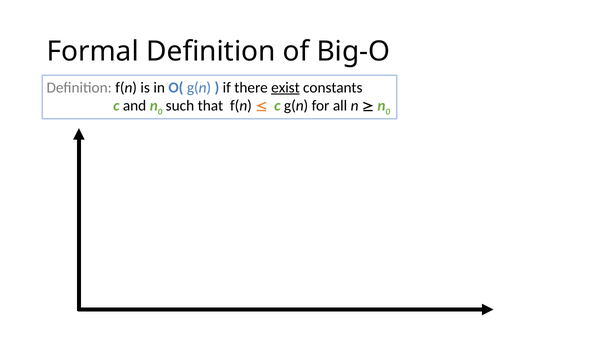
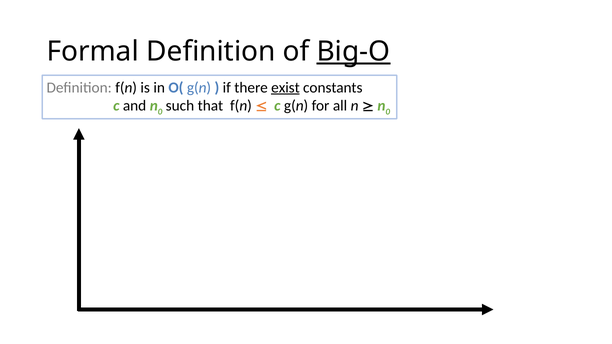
Big-O underline: none -> present
